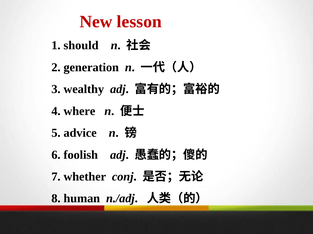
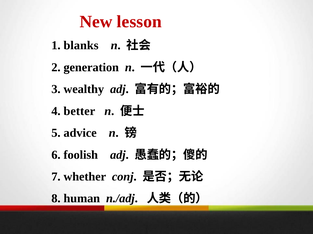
should: should -> blanks
where: where -> better
